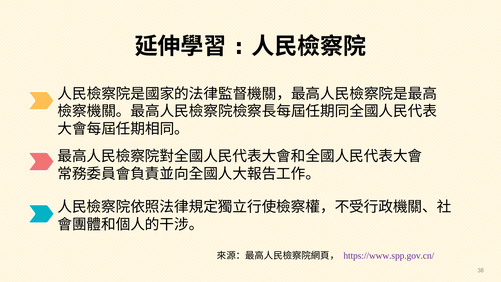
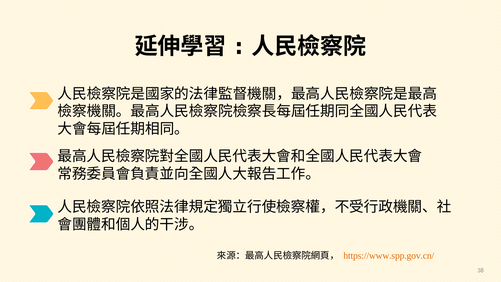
https://www.spp.gov.cn/ colour: purple -> orange
